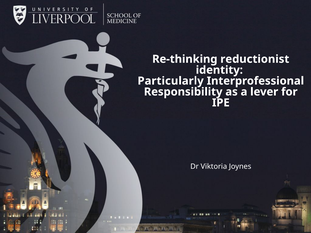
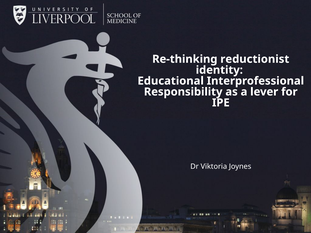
Particularly: Particularly -> Educational
